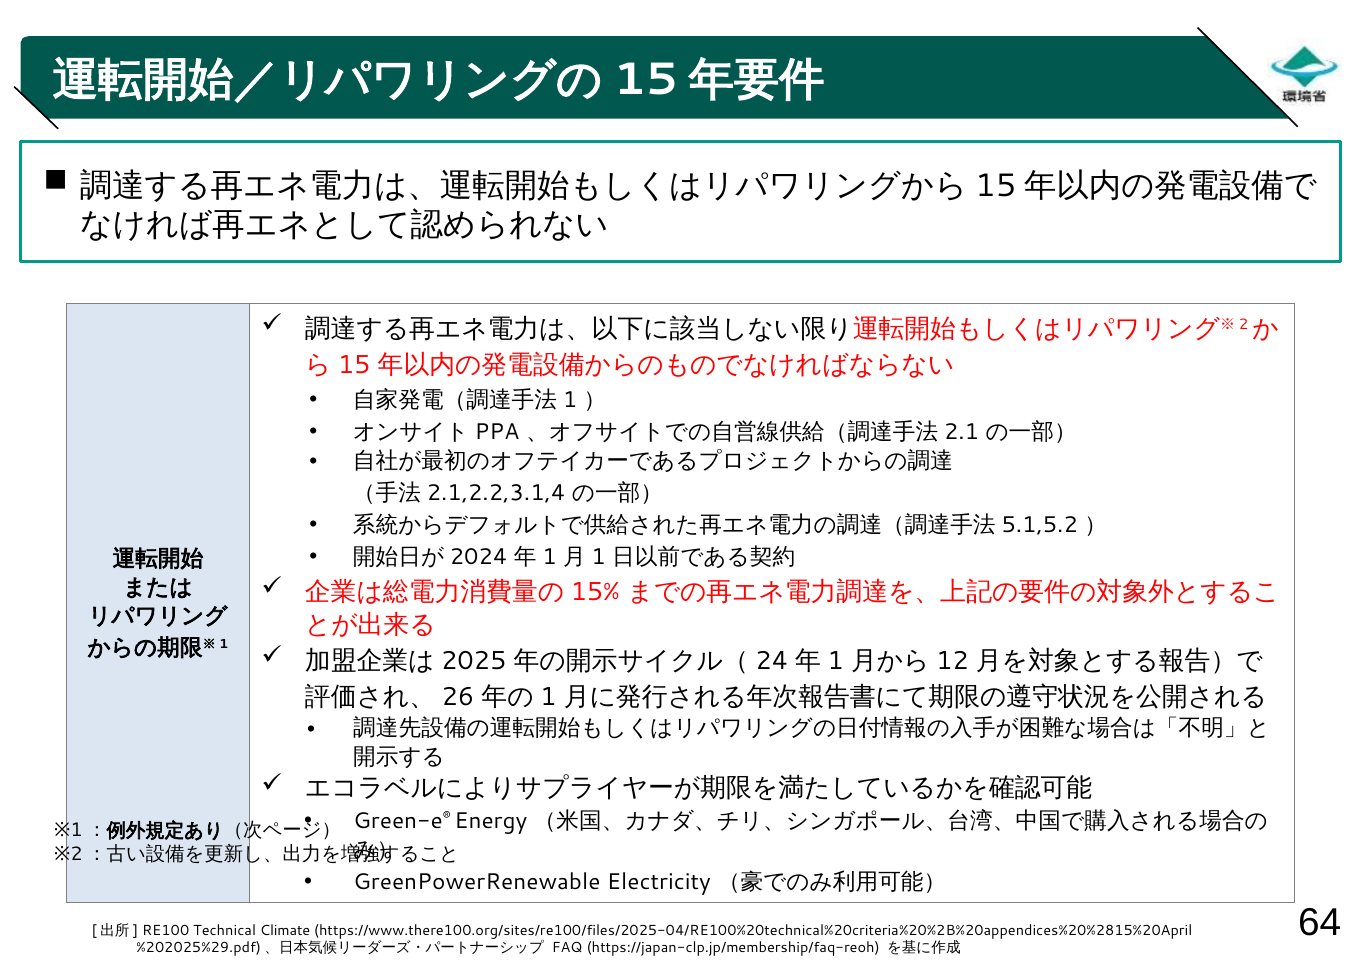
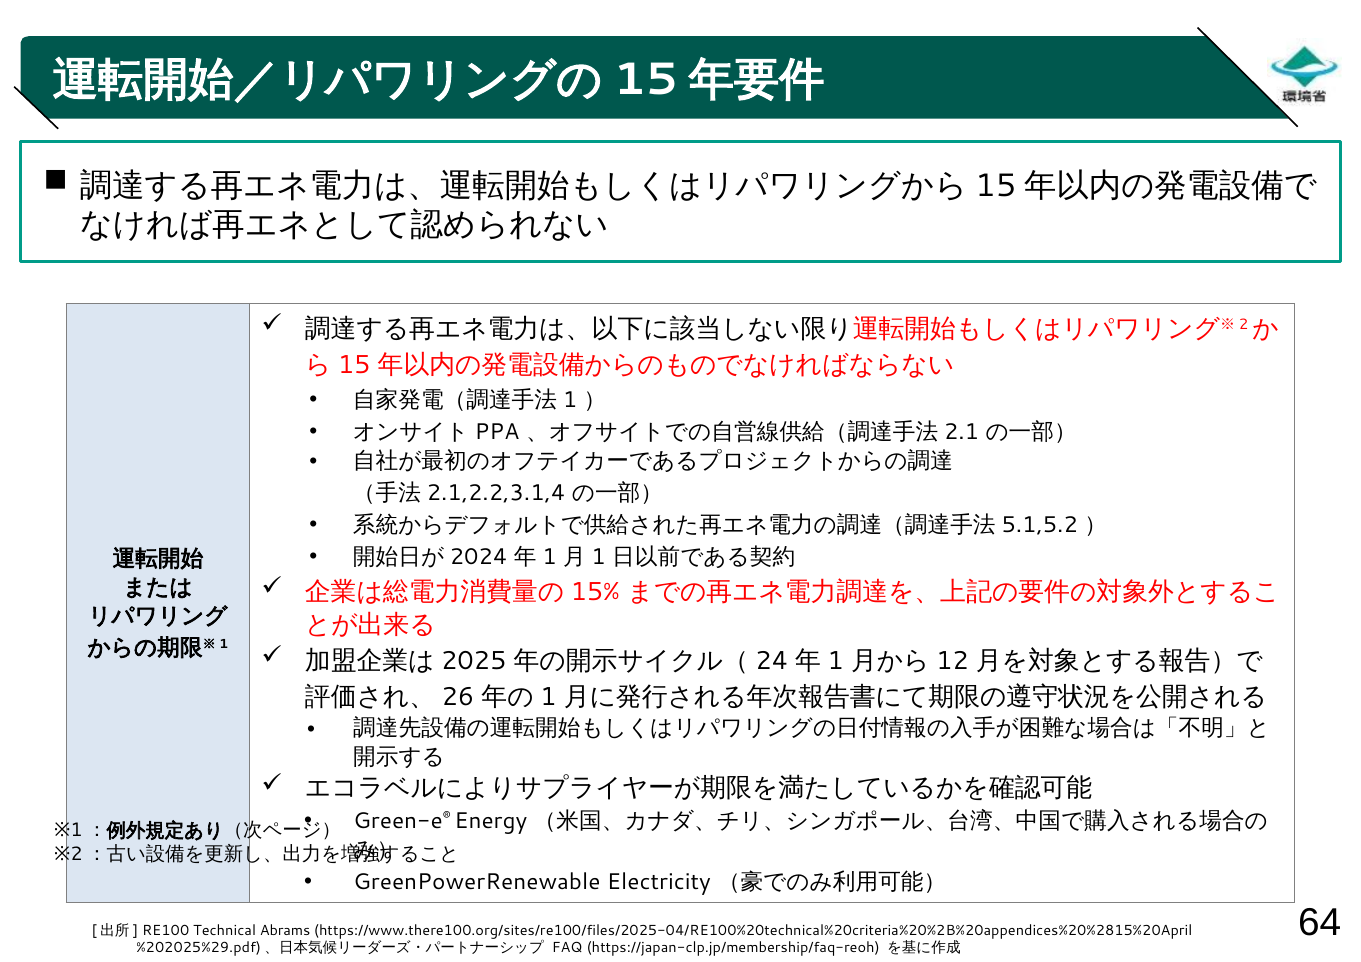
Climate: Climate -> Abrams
